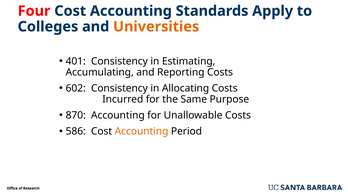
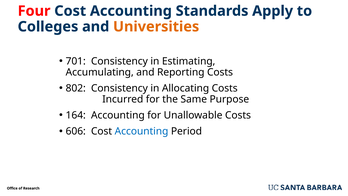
401: 401 -> 701
602: 602 -> 802
870: 870 -> 164
586: 586 -> 606
Accounting at (142, 131) colour: orange -> blue
